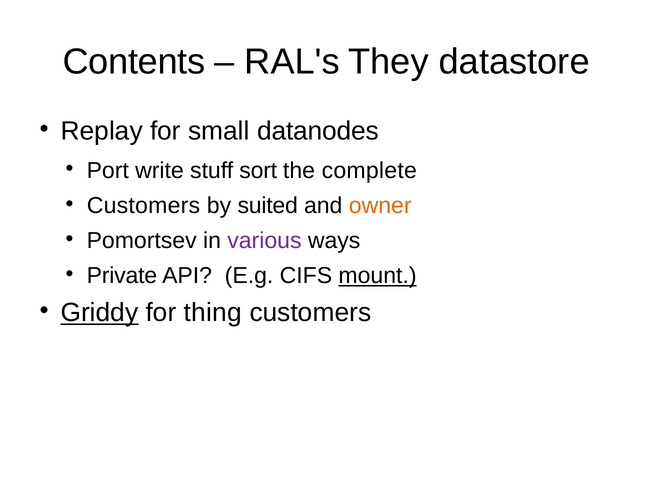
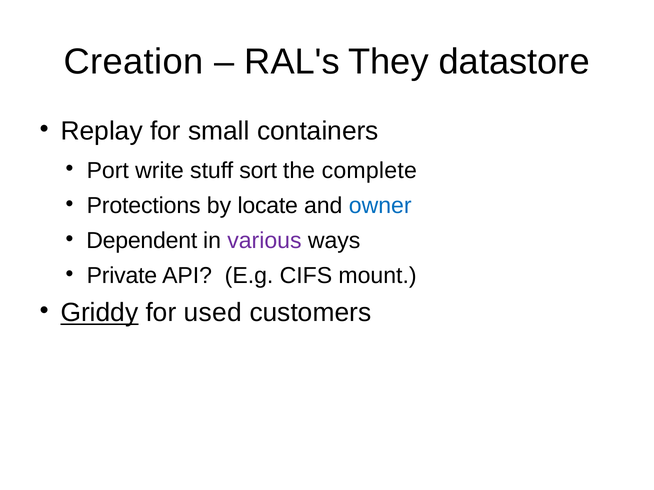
Contents: Contents -> Creation
datanodes: datanodes -> containers
Customers at (143, 206): Customers -> Protections
suited: suited -> locate
owner colour: orange -> blue
Pomortsev: Pomortsev -> Dependent
mount underline: present -> none
thing: thing -> used
